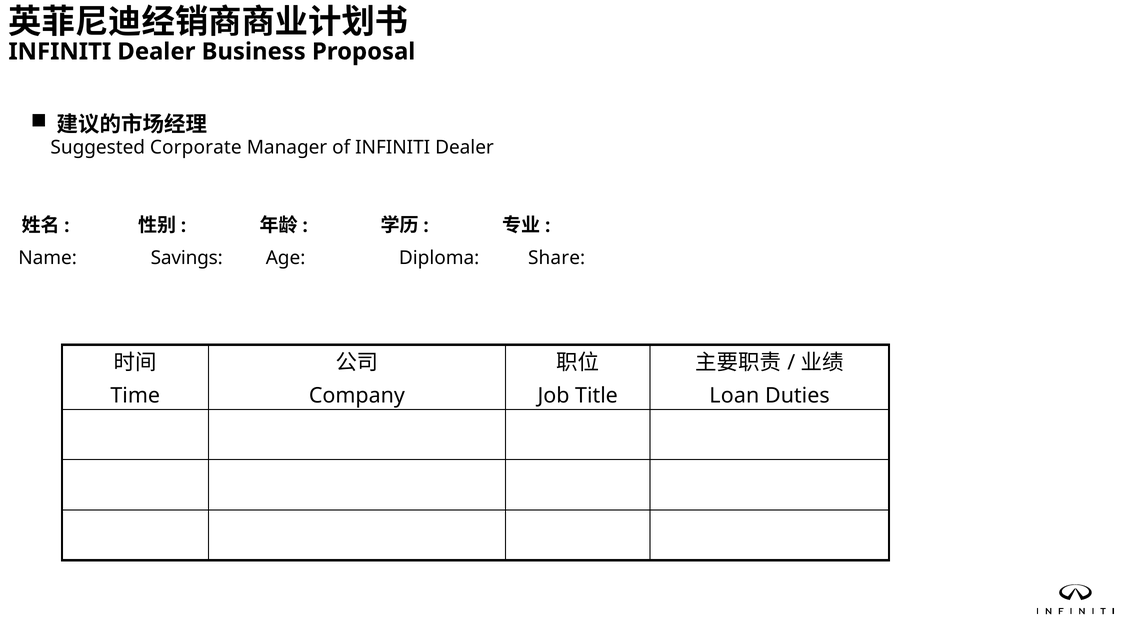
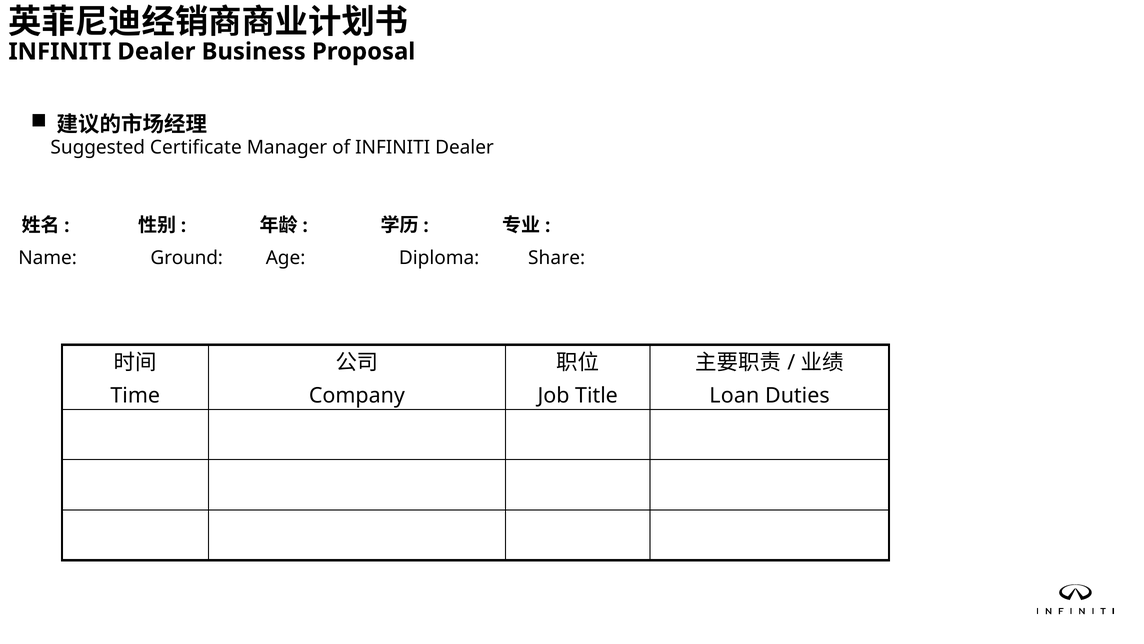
Corporate: Corporate -> Certificate
Savings: Savings -> Ground
